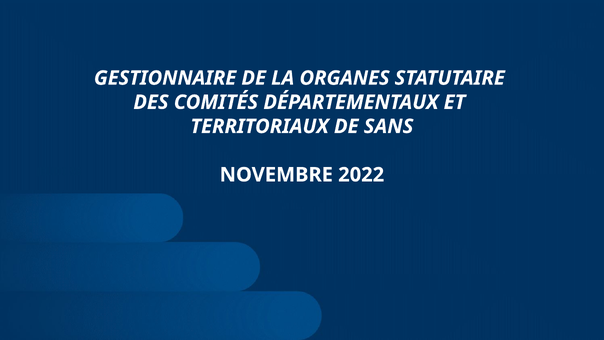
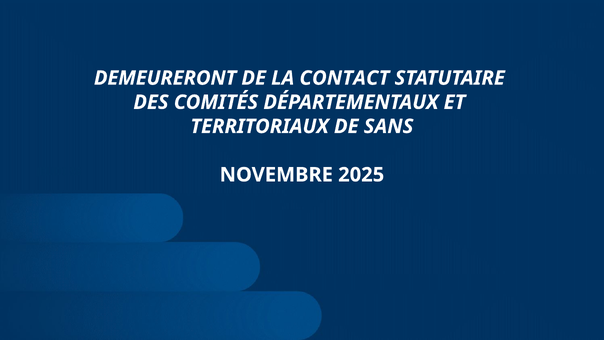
GESTIONNAIRE: GESTIONNAIRE -> DEMEURERONT
ORGANES: ORGANES -> CONTACT
2022: 2022 -> 2025
